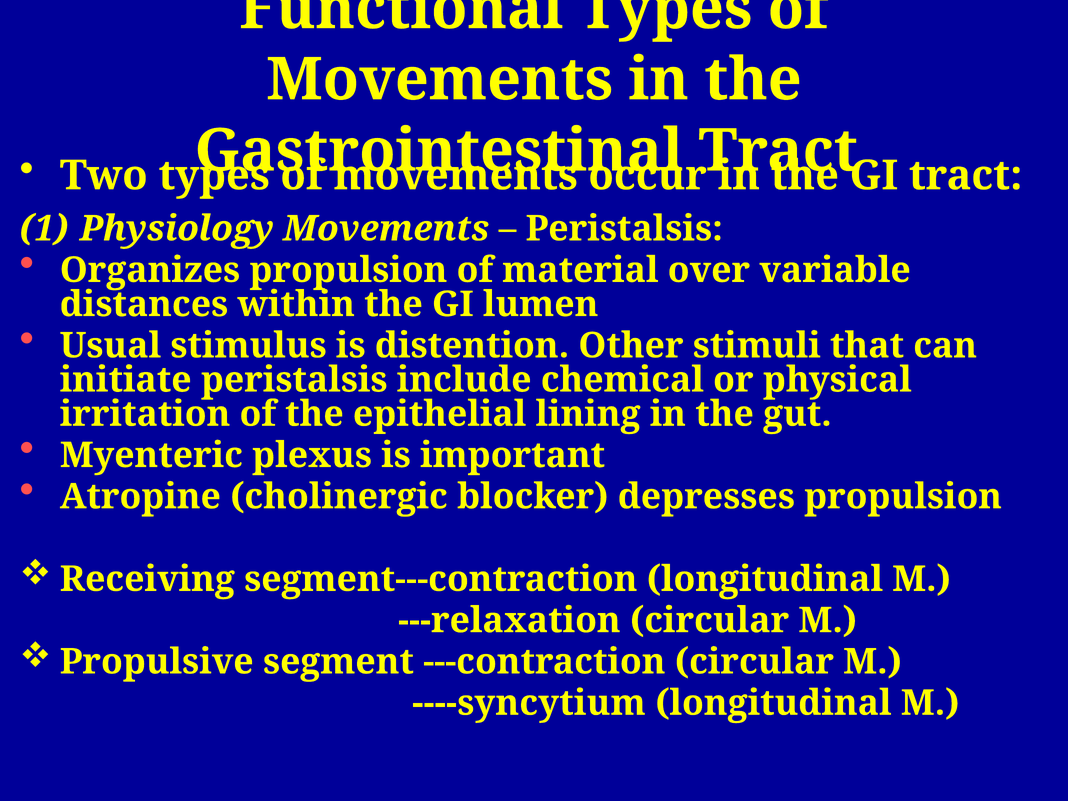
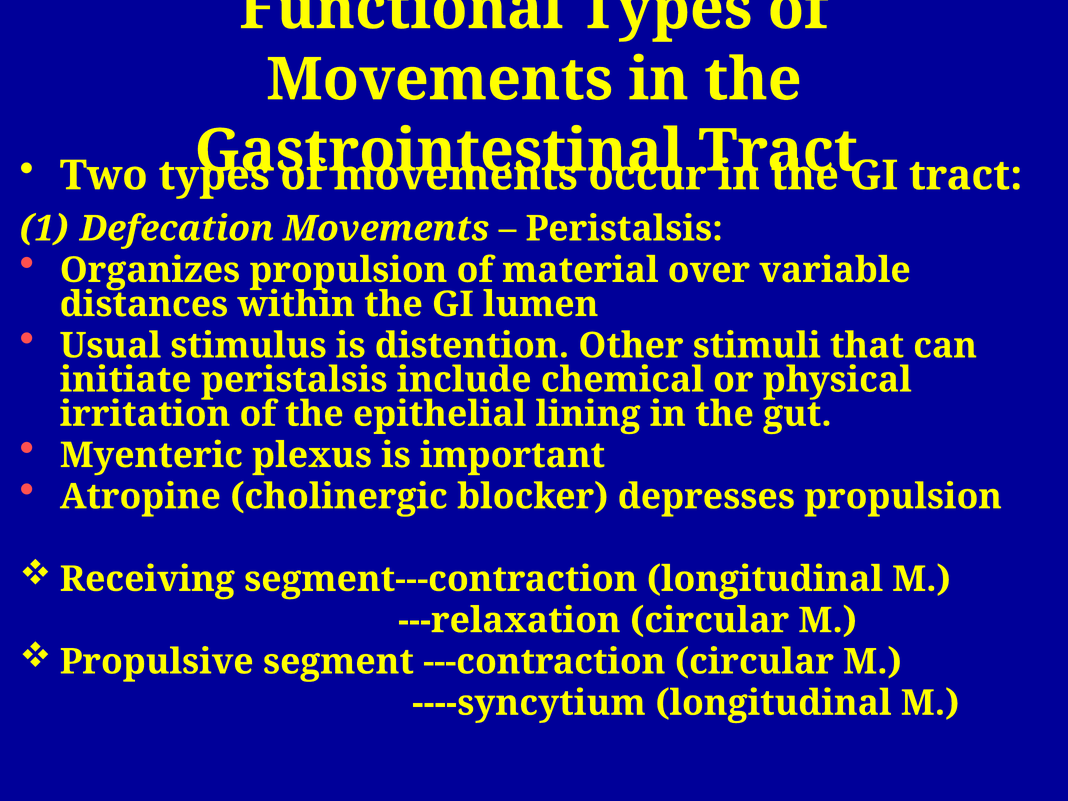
Physiology: Physiology -> Defecation
